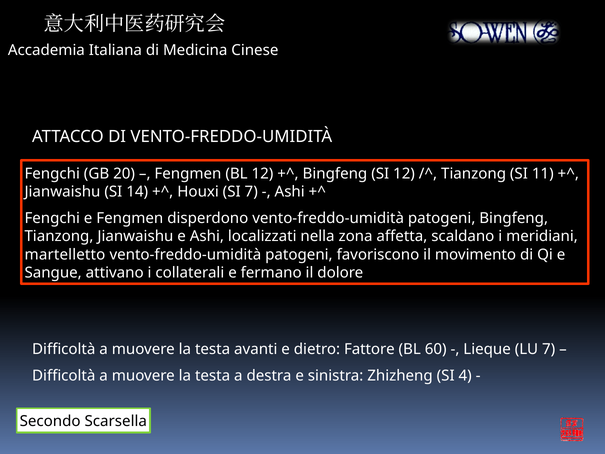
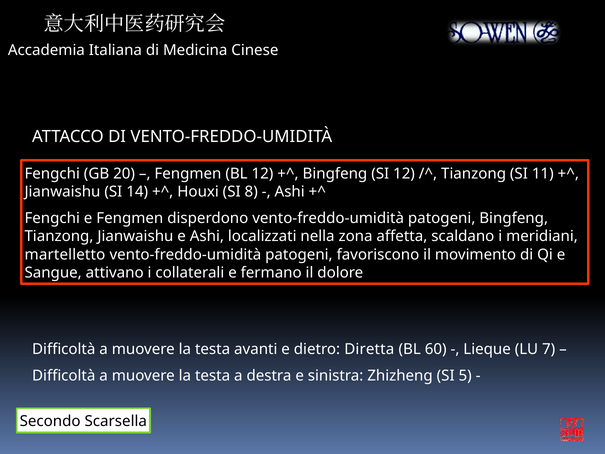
SI 7: 7 -> 8
Fattore: Fattore -> Diretta
4: 4 -> 5
